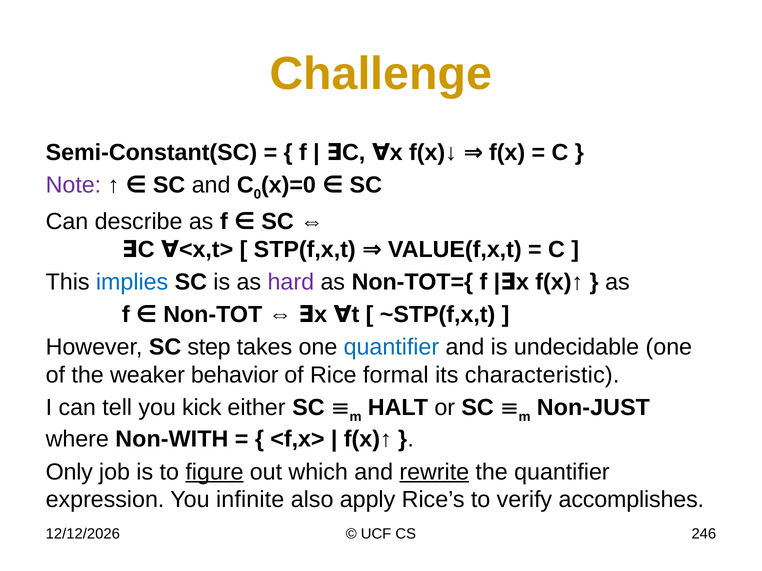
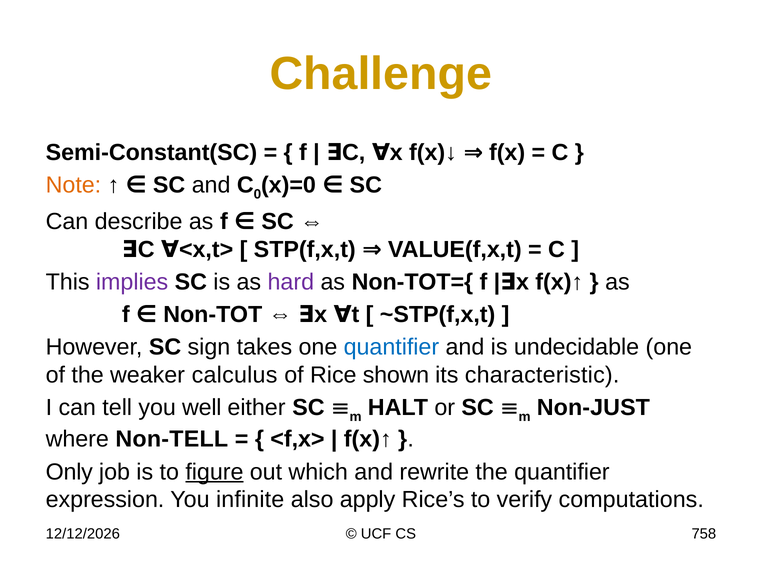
Note colour: purple -> orange
implies colour: blue -> purple
step: step -> sign
behavior: behavior -> calculus
formal: formal -> shown
kick: kick -> well
Non-WITH: Non-WITH -> Non-TELL
rewrite underline: present -> none
accomplishes: accomplishes -> computations
246: 246 -> 758
